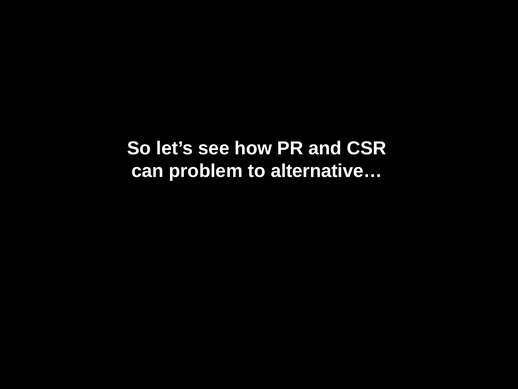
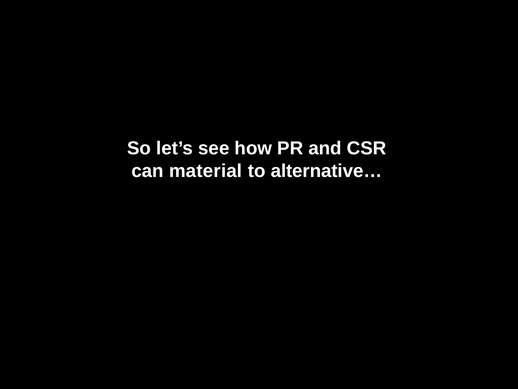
problem: problem -> material
